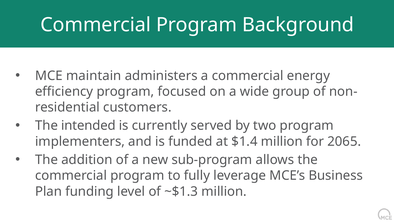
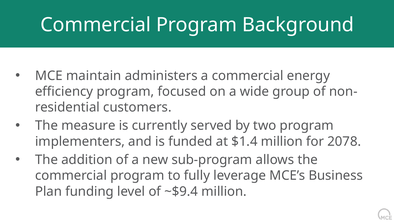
intended: intended -> measure
2065: 2065 -> 2078
~$1.3: ~$1.3 -> ~$9.4
